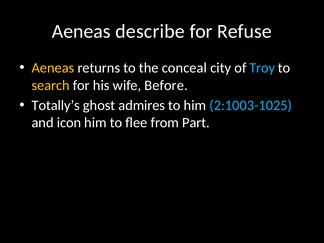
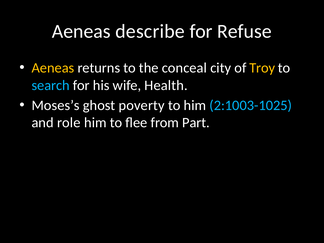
Troy colour: light blue -> yellow
search colour: yellow -> light blue
Before: Before -> Health
Totally’s: Totally’s -> Moses’s
admires: admires -> poverty
icon: icon -> role
